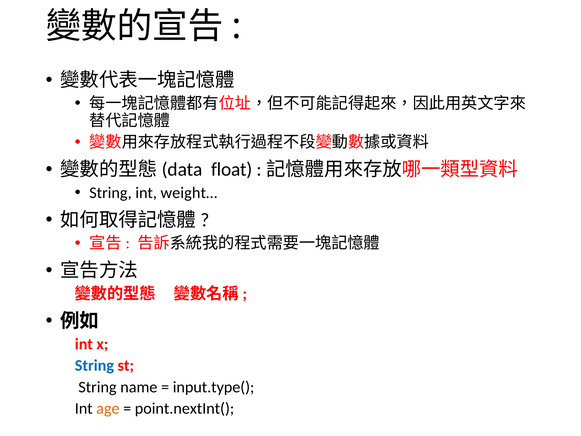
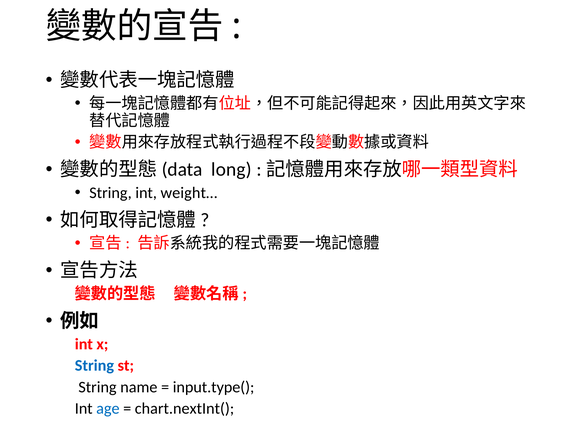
float: float -> long
age colour: orange -> blue
point.nextInt(: point.nextInt( -> chart.nextInt(
